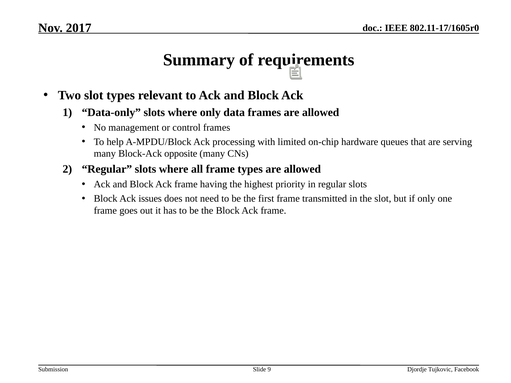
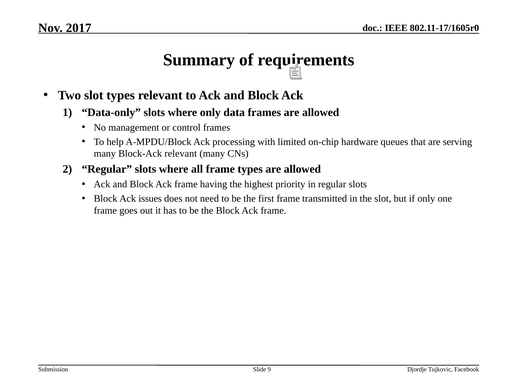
Block-Ack opposite: opposite -> relevant
